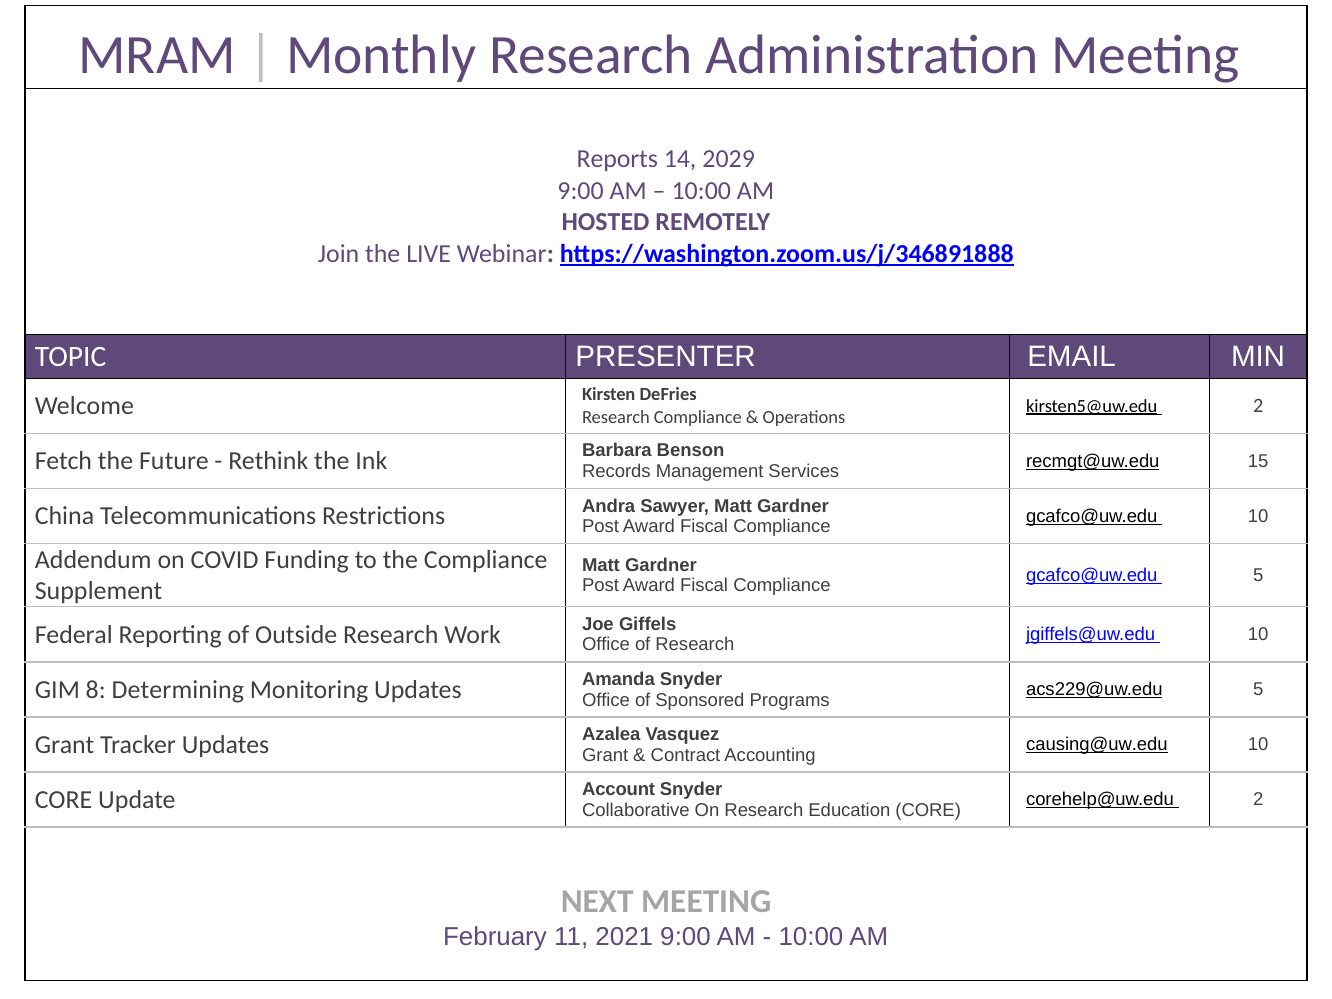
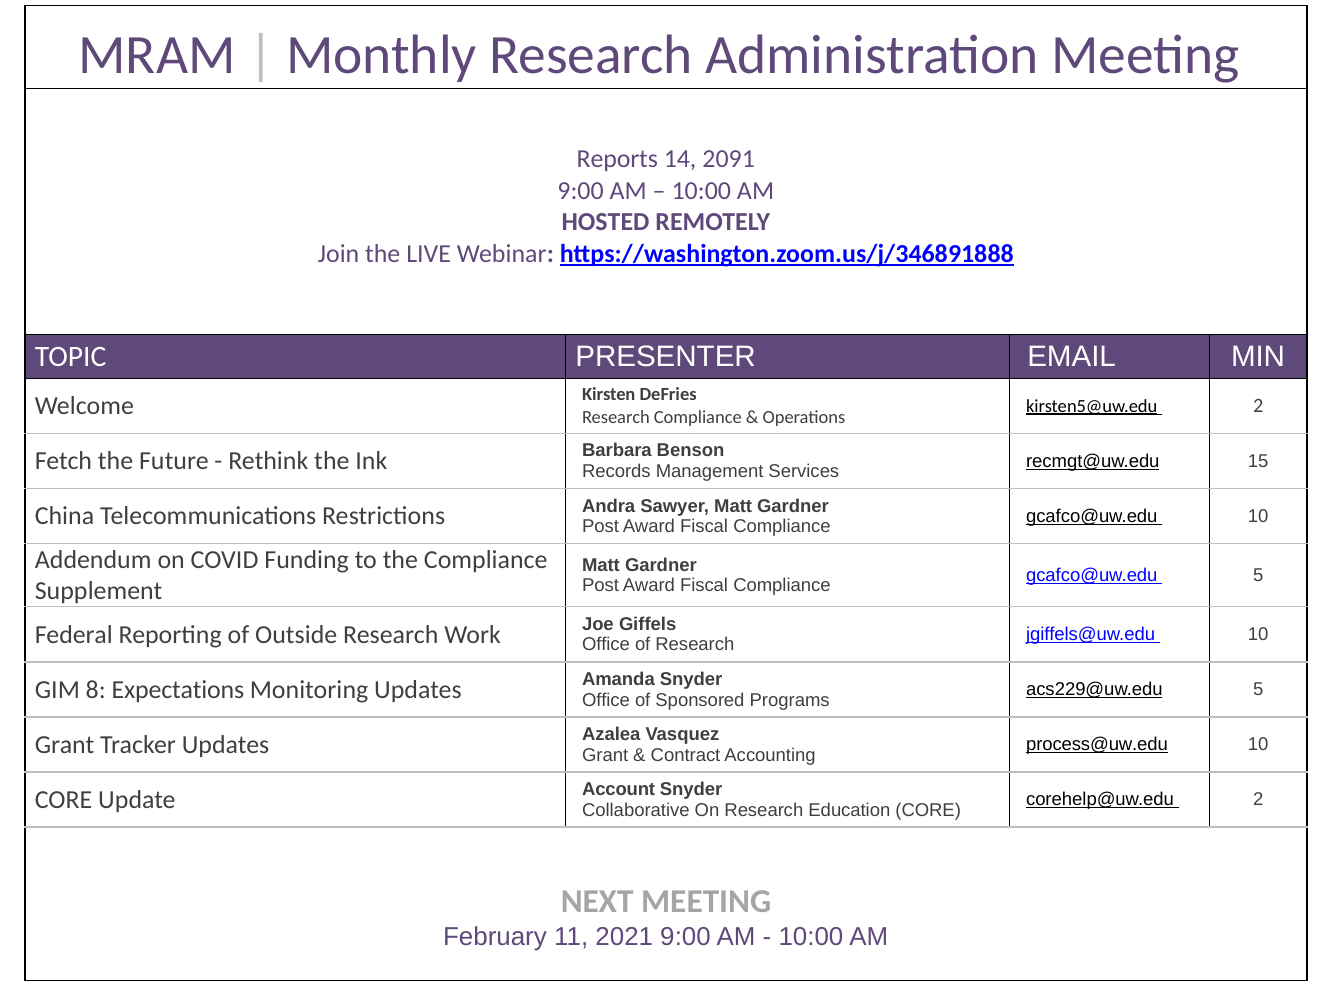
2029: 2029 -> 2091
Determining: Determining -> Expectations
causing@uw.edu: causing@uw.edu -> process@uw.edu
